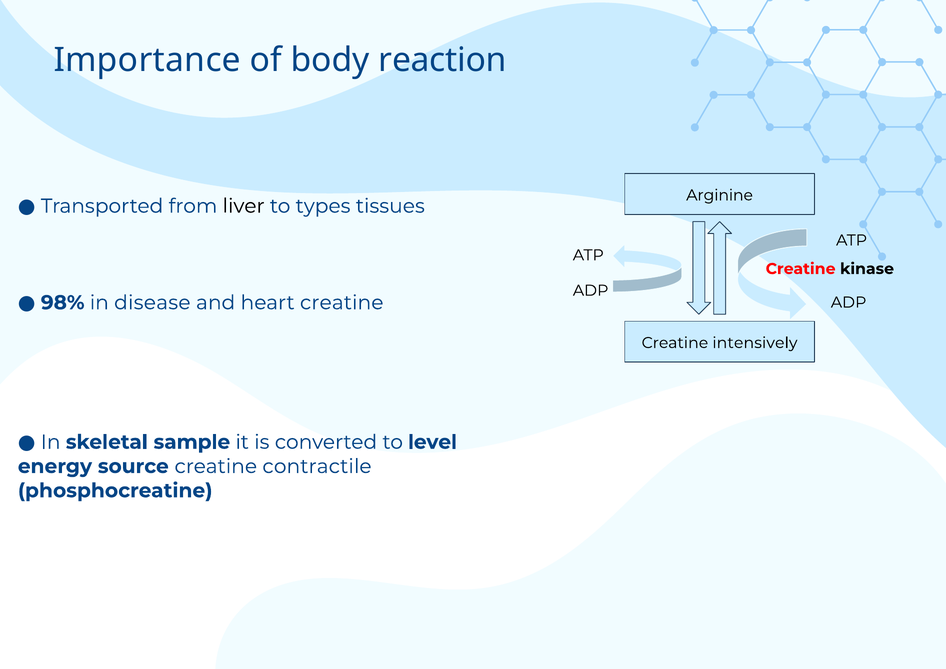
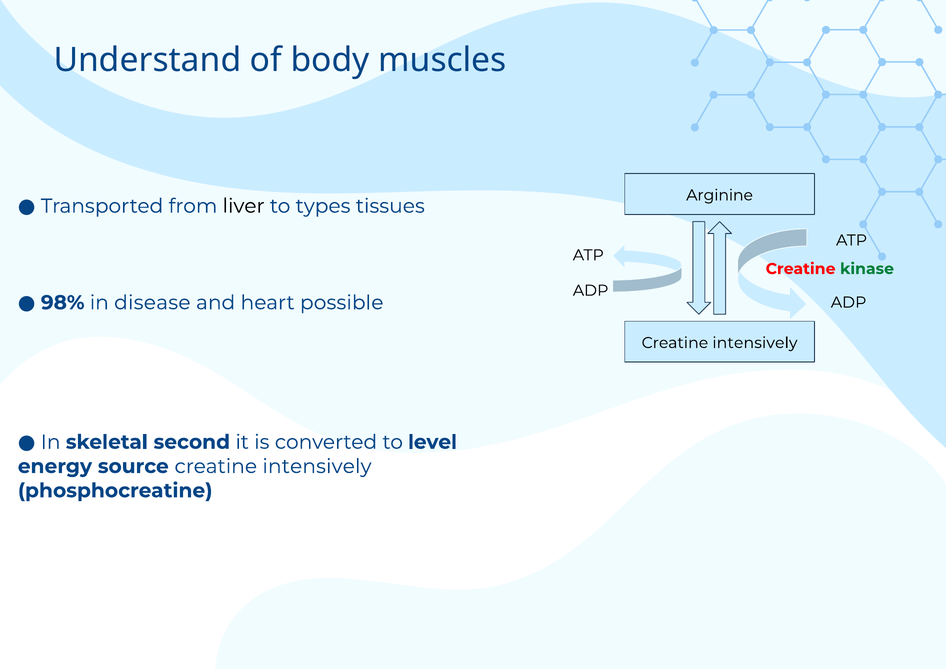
Importance: Importance -> Understand
reaction: reaction -> muscles
kinase colour: black -> green
heart creatine: creatine -> possible
sample: sample -> second
source creatine contractile: contractile -> intensively
